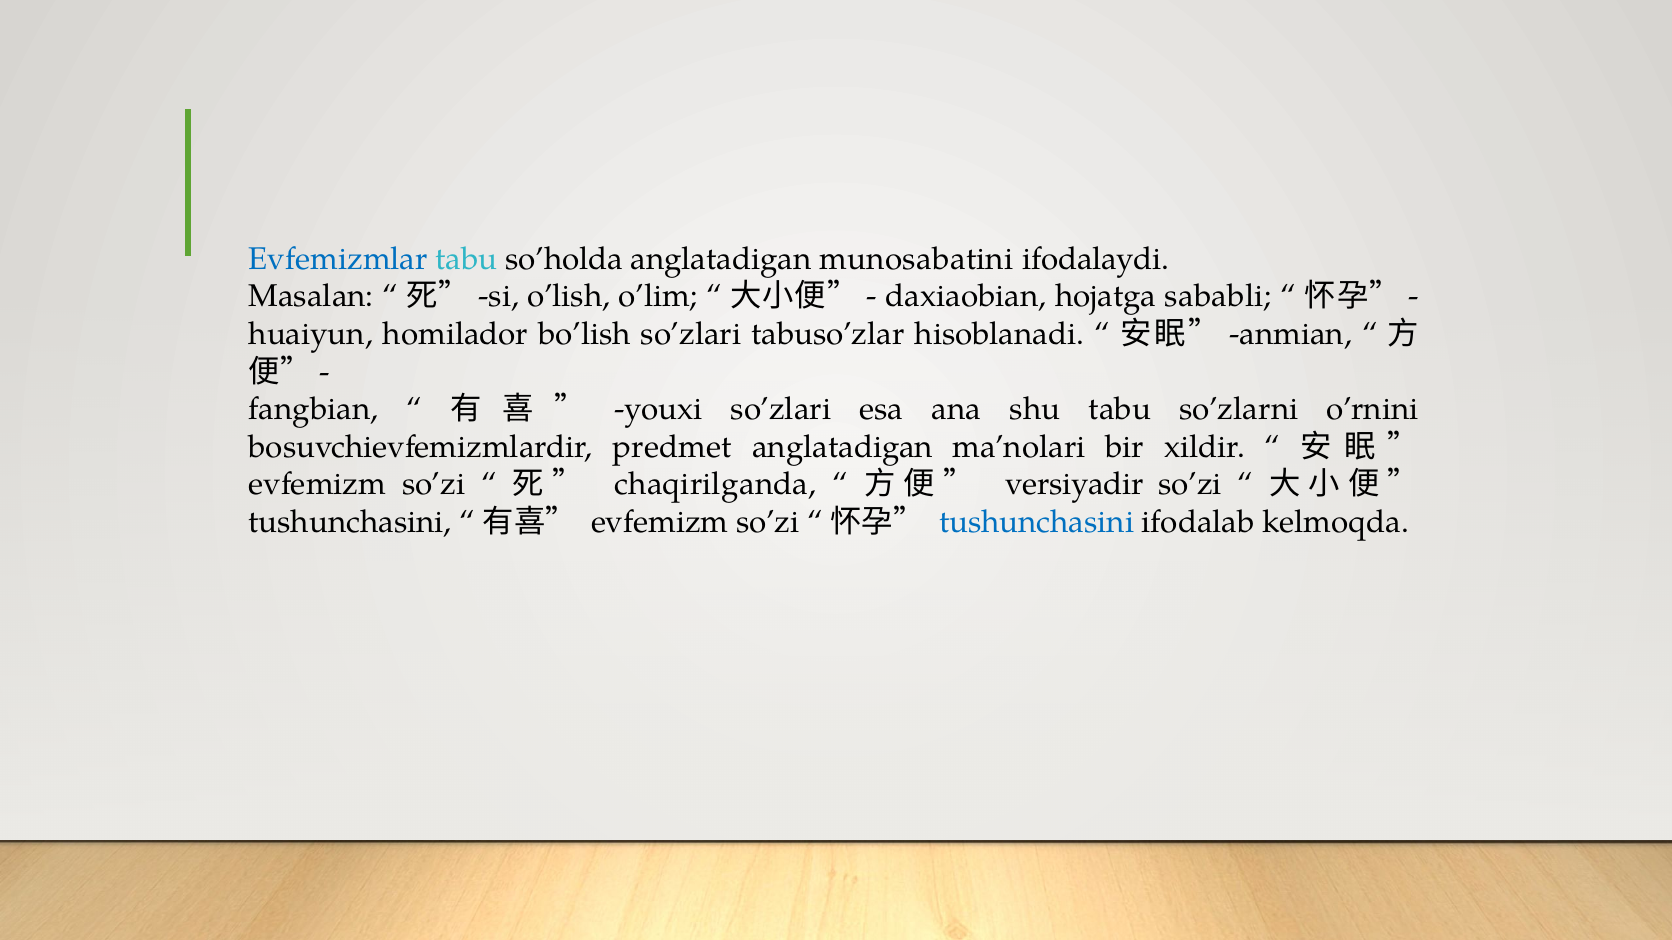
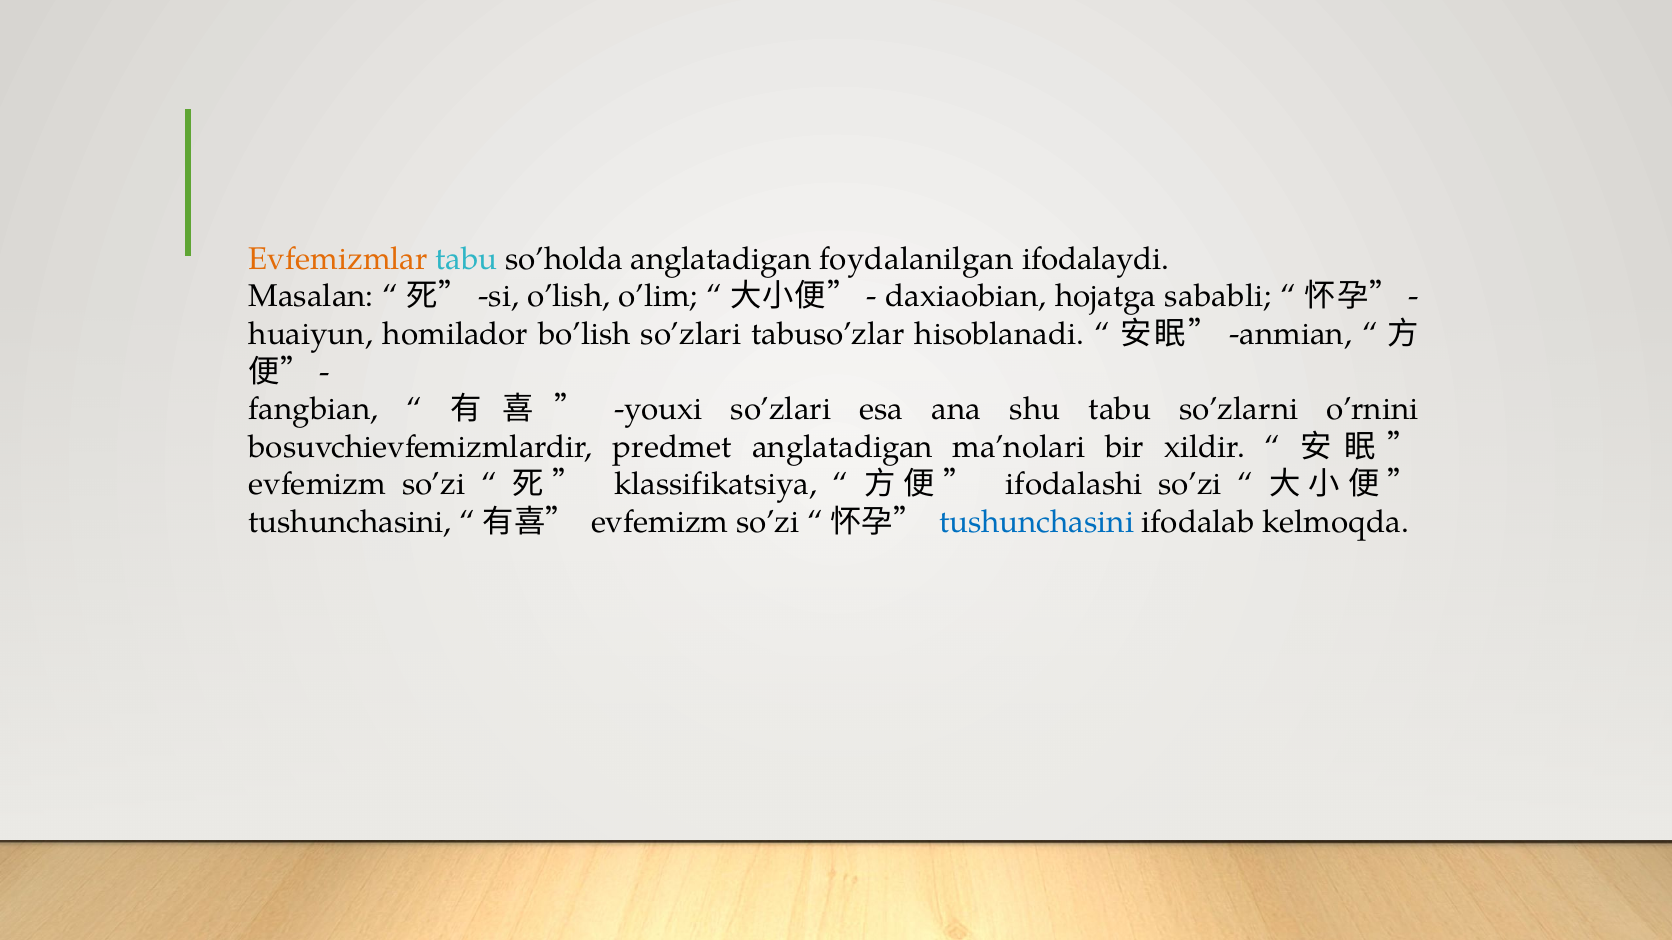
Evfemizmlar colour: blue -> orange
munosabatini: munosabatini -> foydalanilgan
chaqirilganda: chaqirilganda -> klassifikatsiya
versiyadir: versiyadir -> ifodalashi
